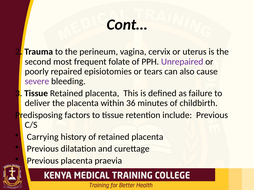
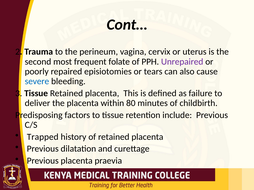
severe colour: purple -> blue
36: 36 -> 80
Carrying: Carrying -> Trapped
